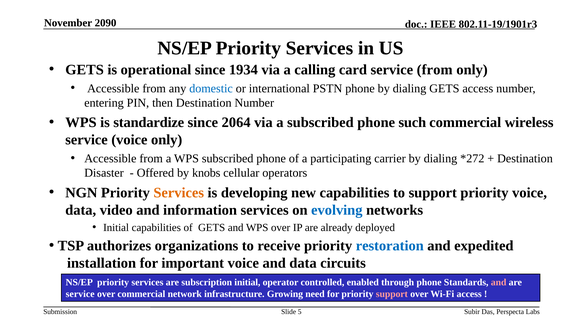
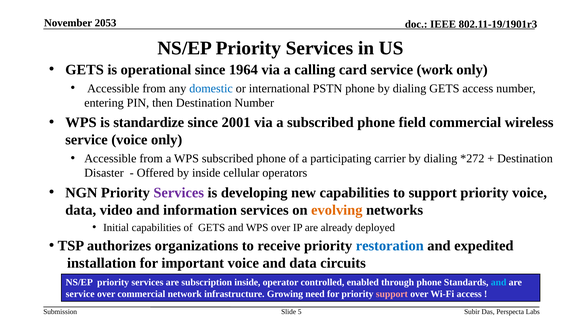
2090: 2090 -> 2053
1934: 1934 -> 1964
service from: from -> work
2064: 2064 -> 2001
such: such -> field
by knobs: knobs -> inside
Services at (179, 193) colour: orange -> purple
evolving colour: blue -> orange
subscription initial: initial -> inside
and at (499, 283) colour: pink -> light blue
